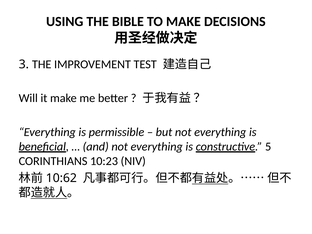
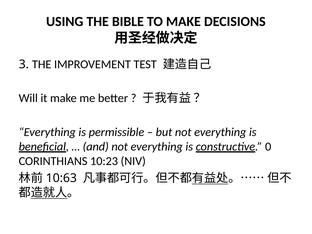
5: 5 -> 0
10:62: 10:62 -> 10:63
